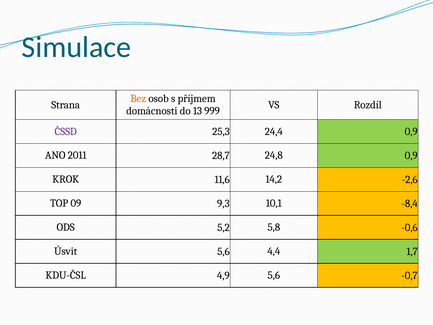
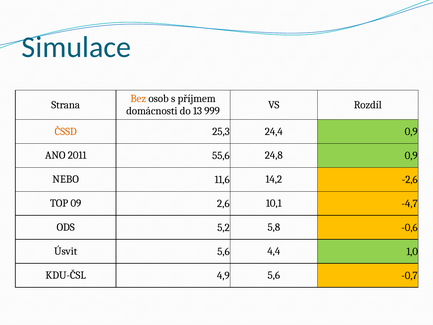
ČSSD colour: purple -> orange
28,7: 28,7 -> 55,6
KROK: KROK -> NEBO
9,3: 9,3 -> 2,6
-8,4: -8,4 -> -4,7
1,7: 1,7 -> 1,0
